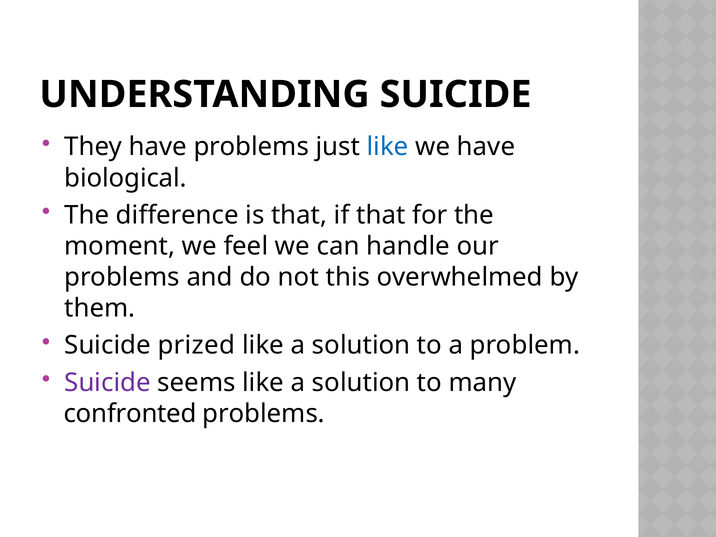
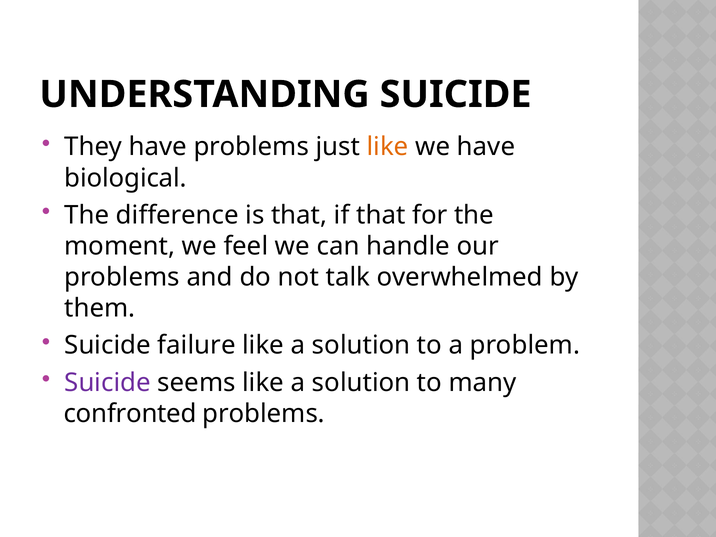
like at (388, 147) colour: blue -> orange
this: this -> talk
prized: prized -> failure
